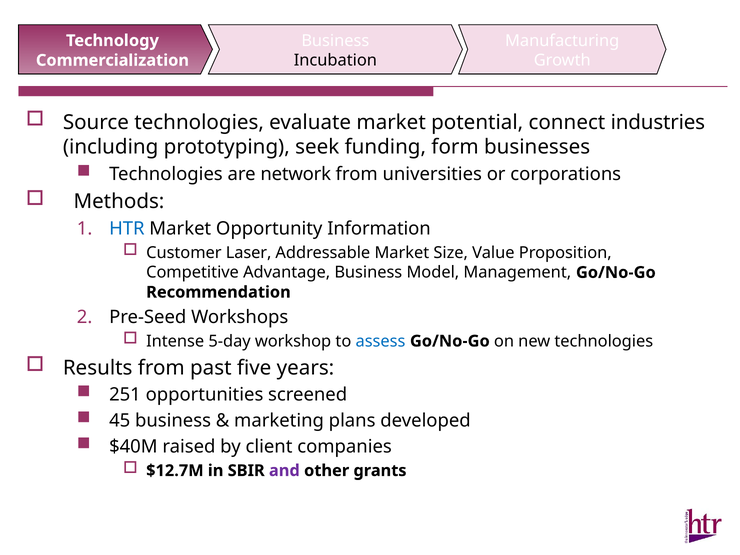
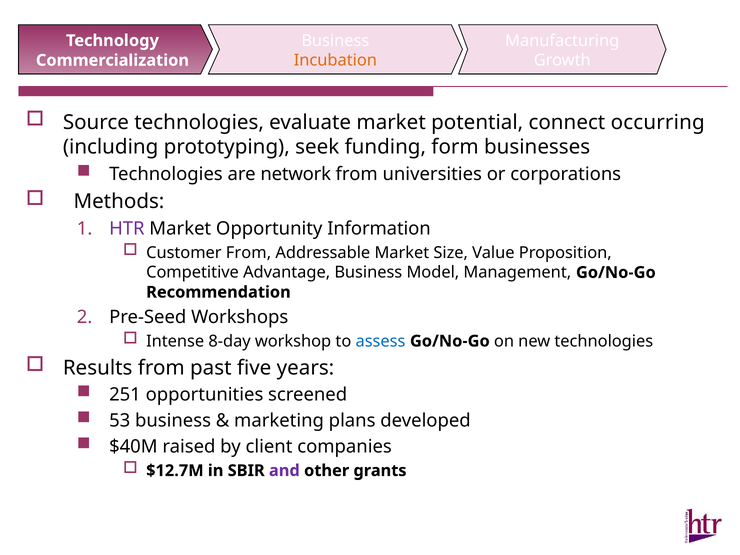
Incubation colour: black -> orange
industries: industries -> occurring
HTR colour: blue -> purple
Customer Laser: Laser -> From
5-day: 5-day -> 8-day
45: 45 -> 53
